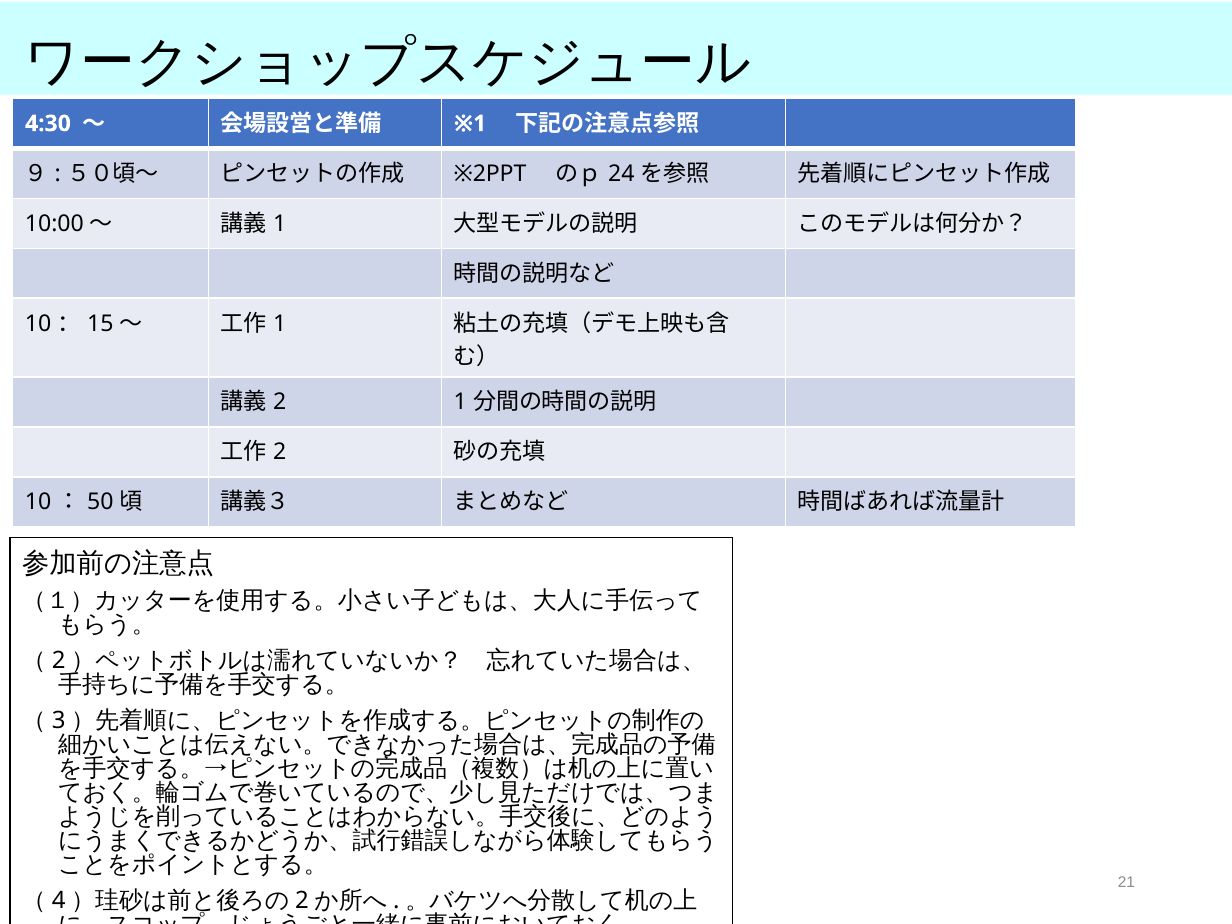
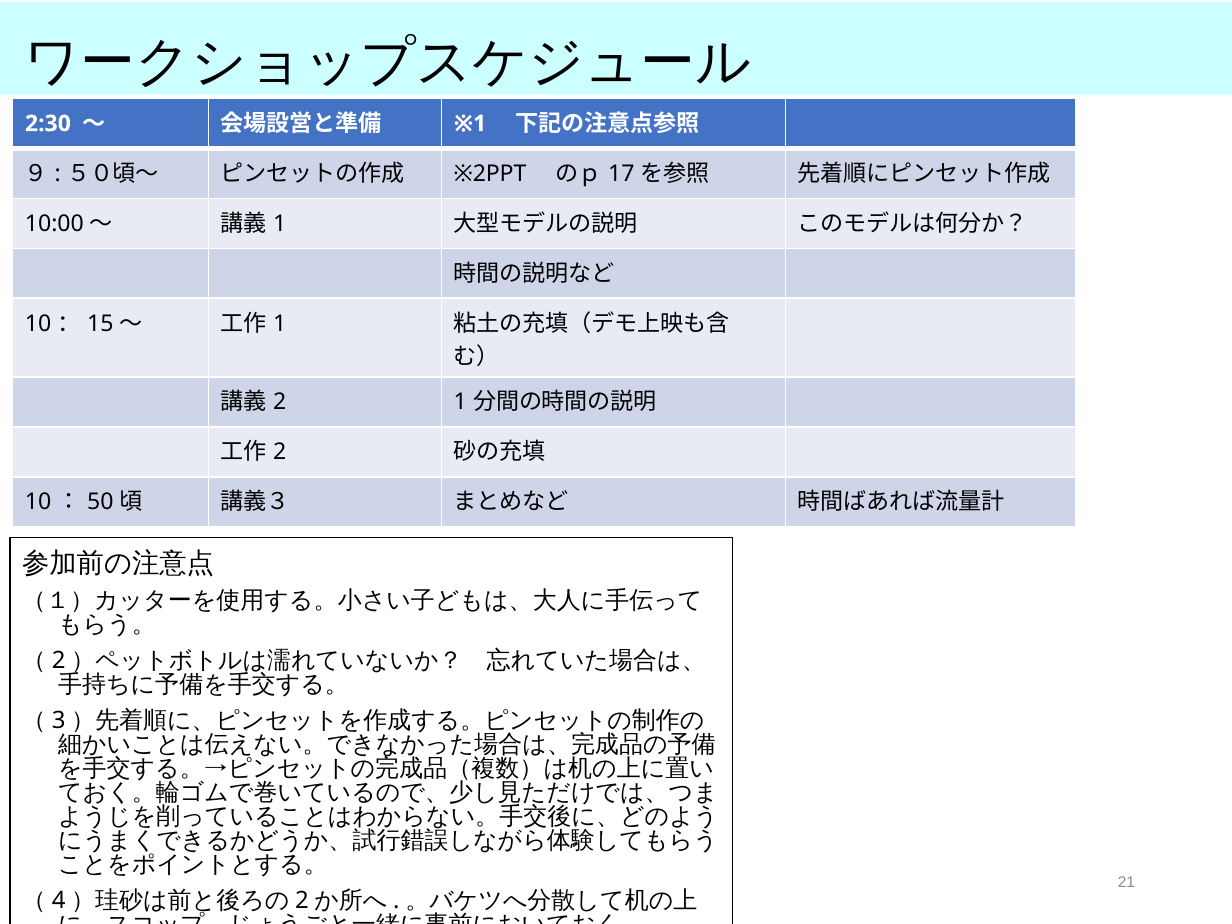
4:30: 4:30 -> 2:30
24: 24 -> 17
